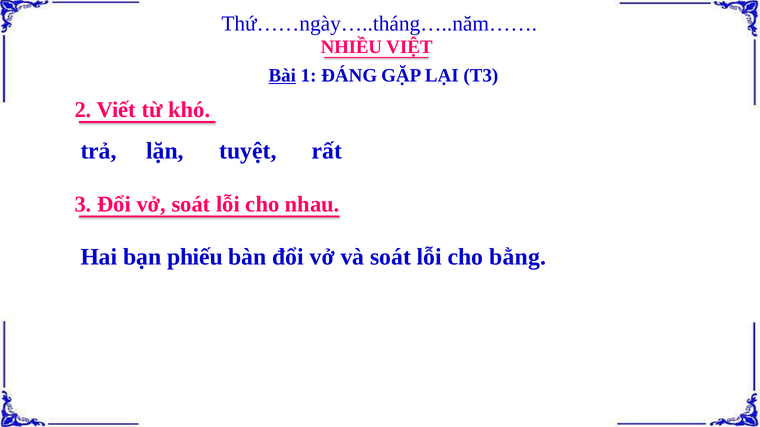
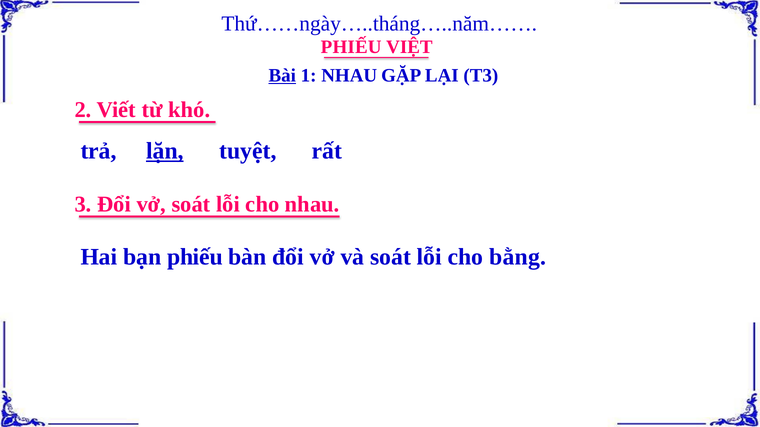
NHIỀU at (351, 47): NHIỀU -> PHIẾU
1 ĐÁNG: ĐÁNG -> NHAU
lặn underline: none -> present
